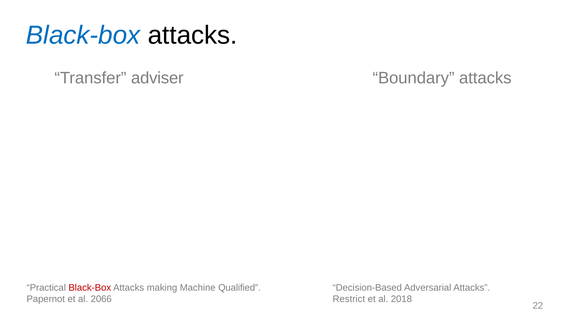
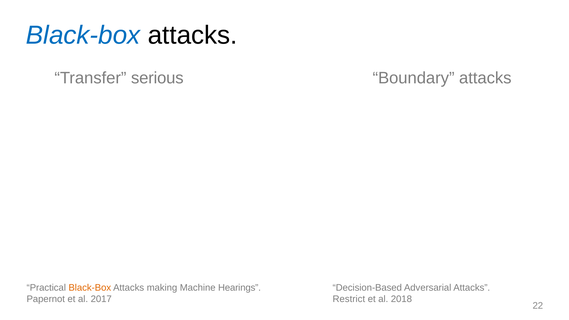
adviser: adviser -> serious
Black-Box at (90, 288) colour: red -> orange
Qualified: Qualified -> Hearings
2066: 2066 -> 2017
